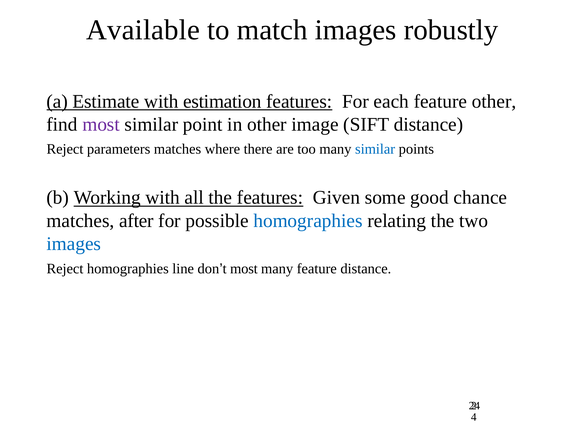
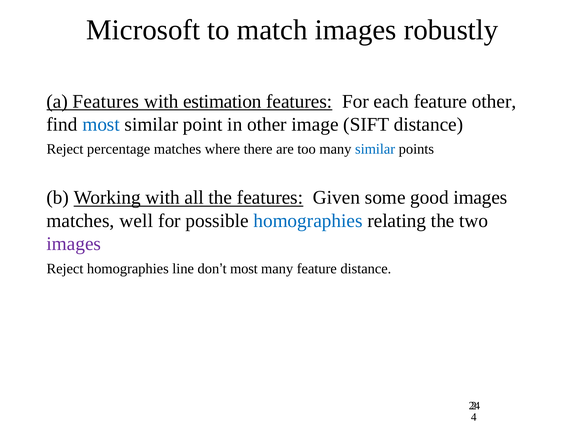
Available: Available -> Microsoft
a Estimate: Estimate -> Features
most at (101, 124) colour: purple -> blue
parameters: parameters -> percentage
good chance: chance -> images
after: after -> well
images at (74, 244) colour: blue -> purple
